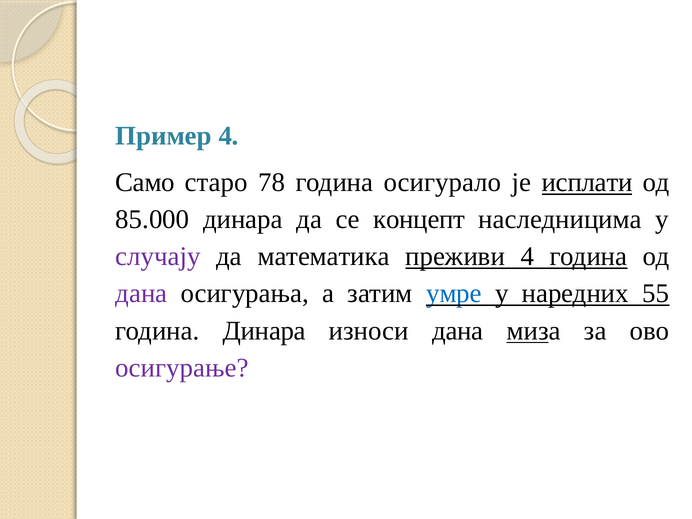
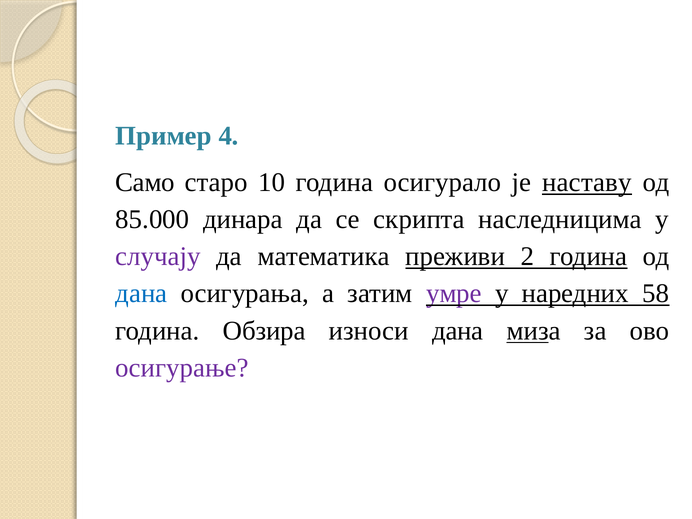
78: 78 -> 10
исплати: исплати -> наставу
концепт: концепт -> скрипта
преживи 4: 4 -> 2
дана at (141, 294) colour: purple -> blue
умре colour: blue -> purple
55: 55 -> 58
година Динара: Динара -> Обзира
